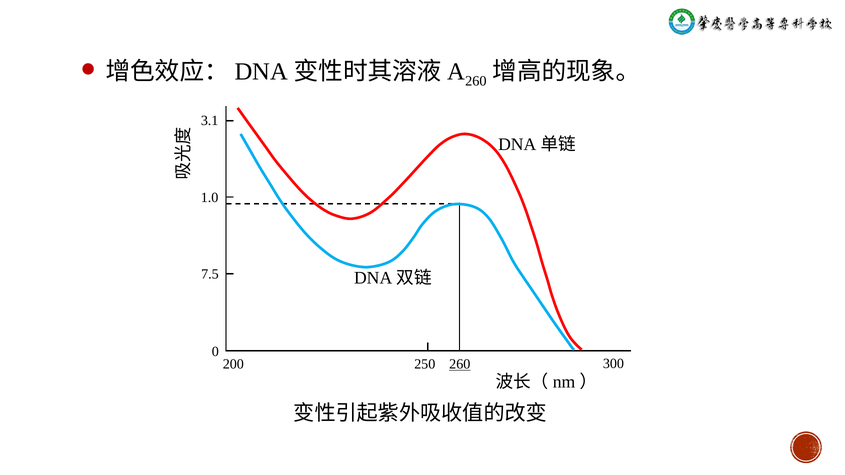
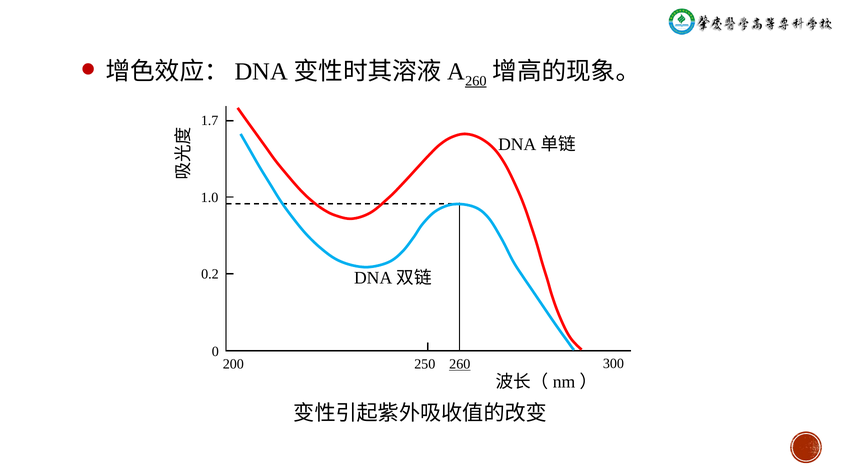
260 at (476, 81) underline: none -> present
3.1: 3.1 -> 1.7
7.5: 7.5 -> 0.2
